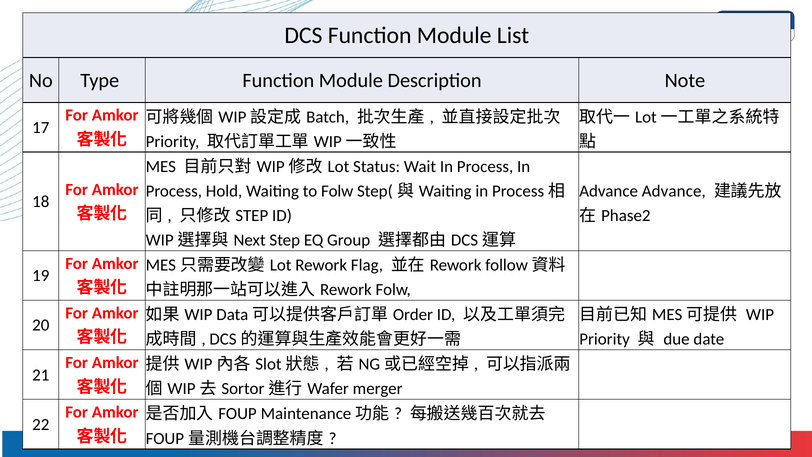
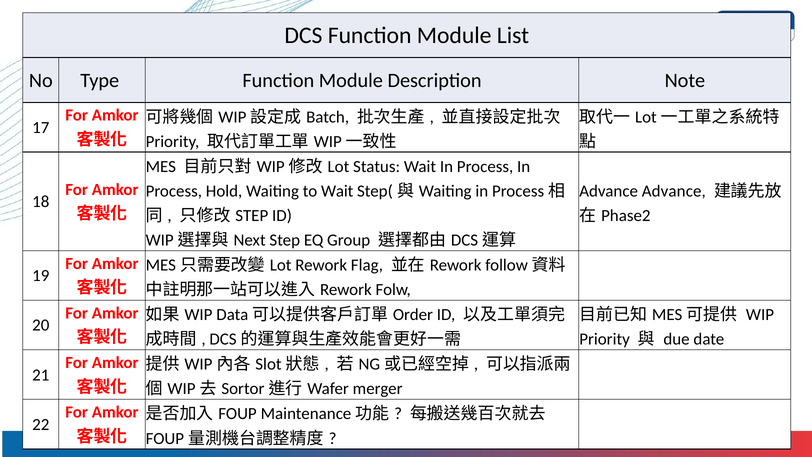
to Folw: Folw -> Wait
